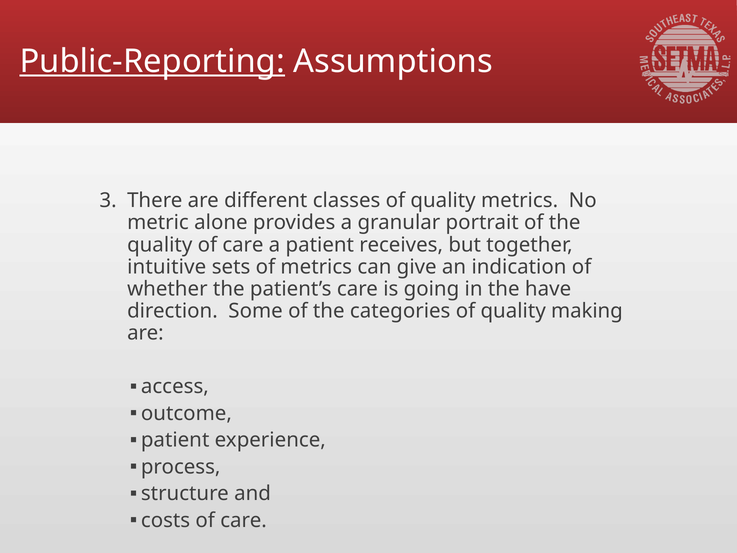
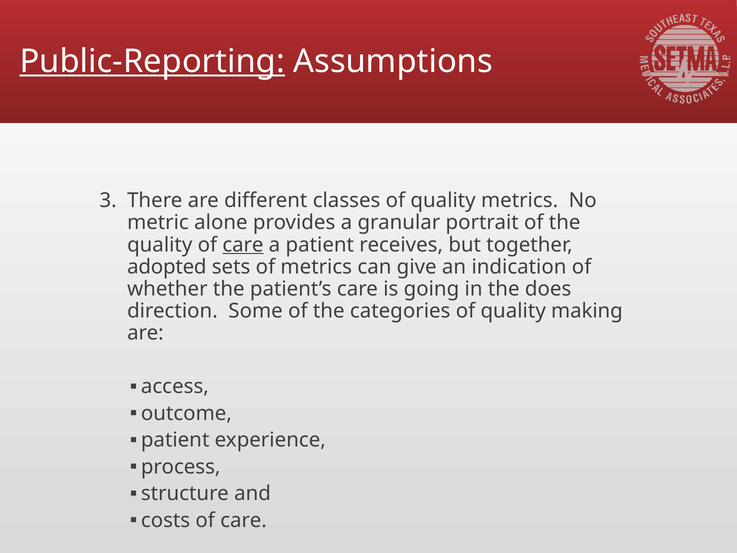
care at (243, 245) underline: none -> present
intuitive: intuitive -> adopted
have: have -> does
